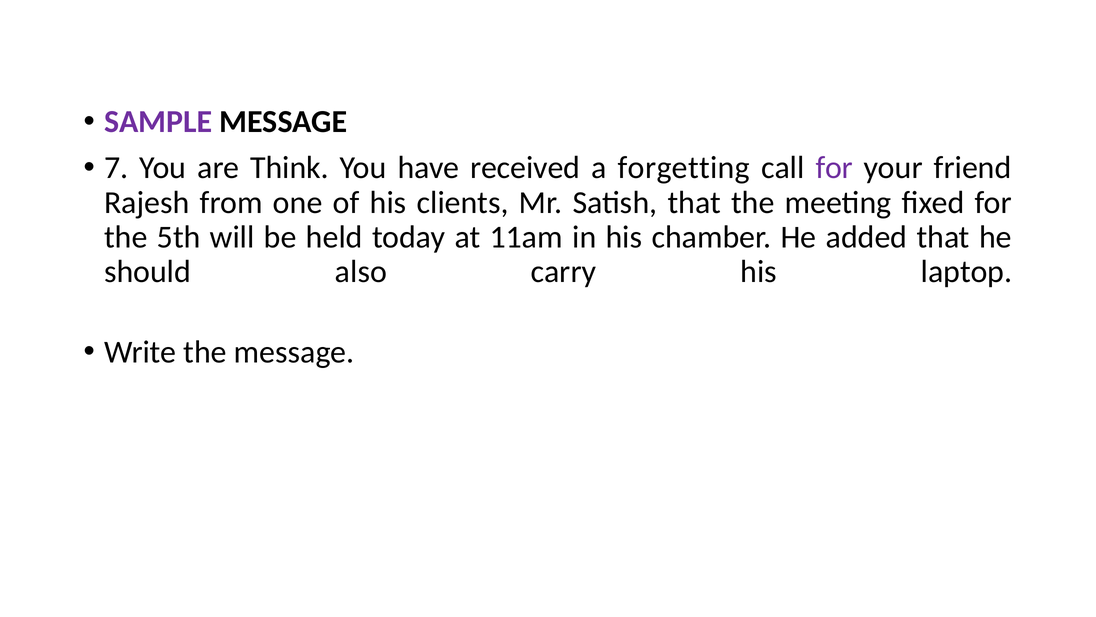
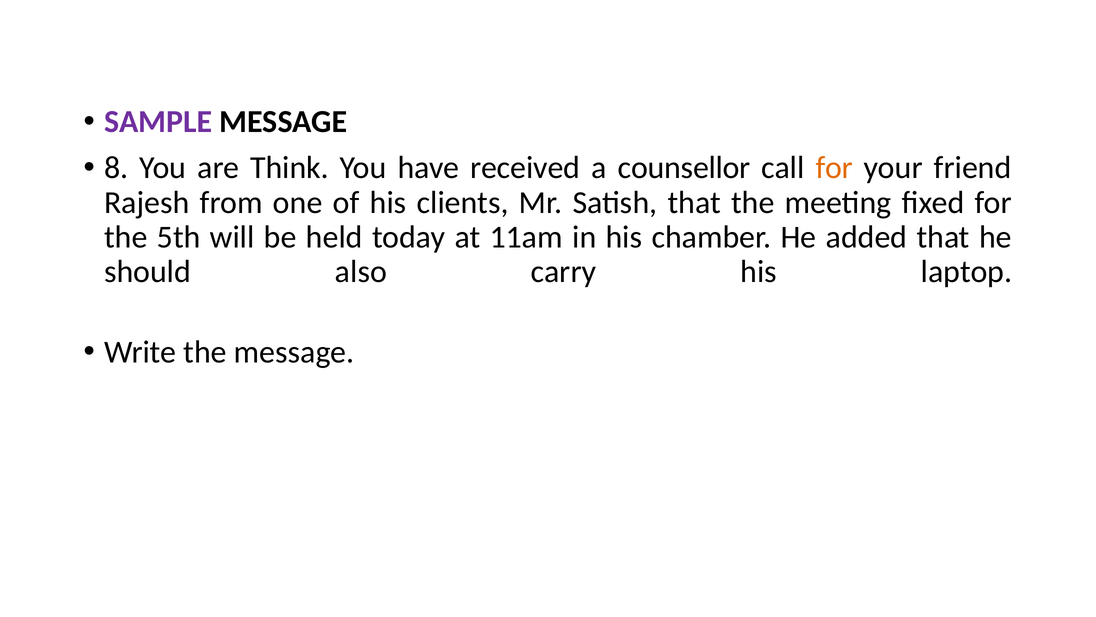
7: 7 -> 8
forgetting: forgetting -> counsellor
for at (834, 168) colour: purple -> orange
